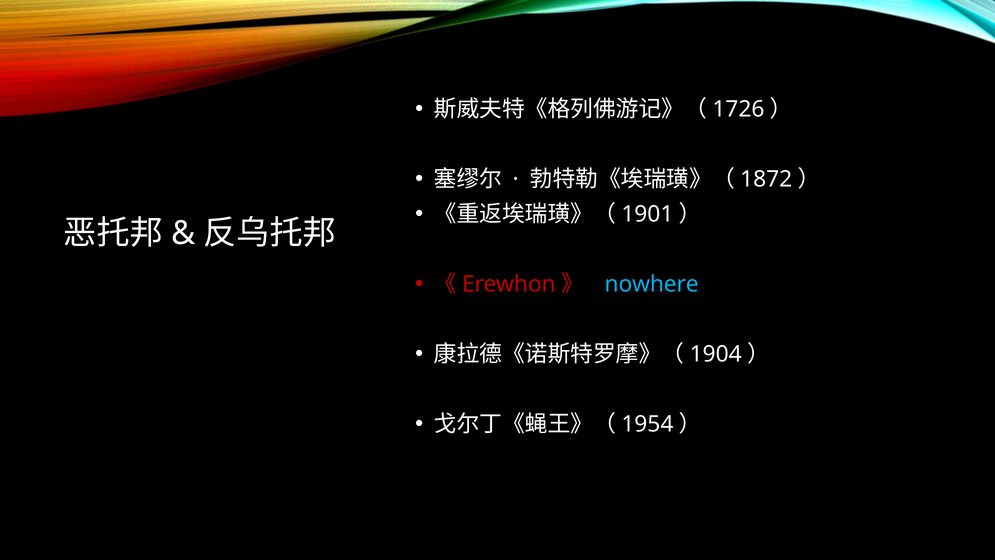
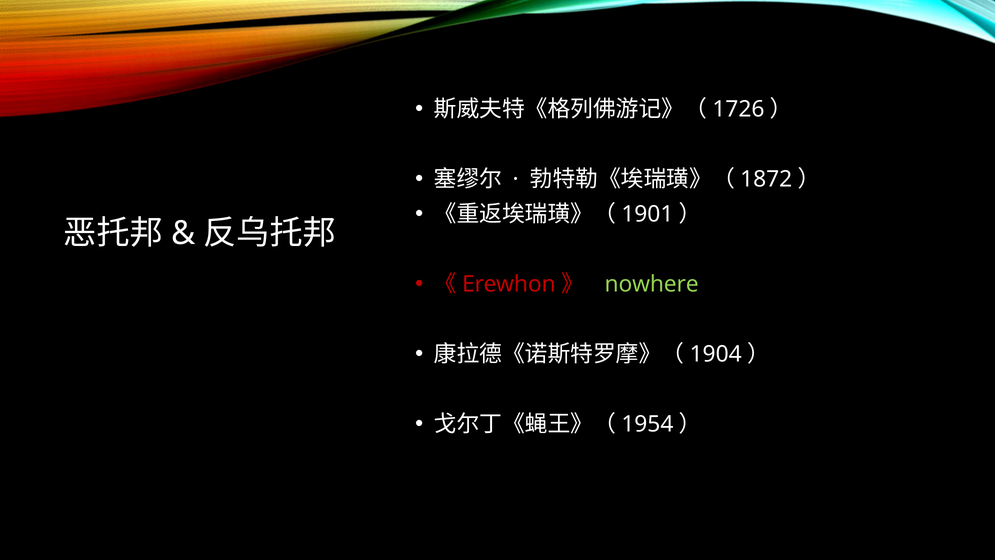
nowhere colour: light blue -> light green
